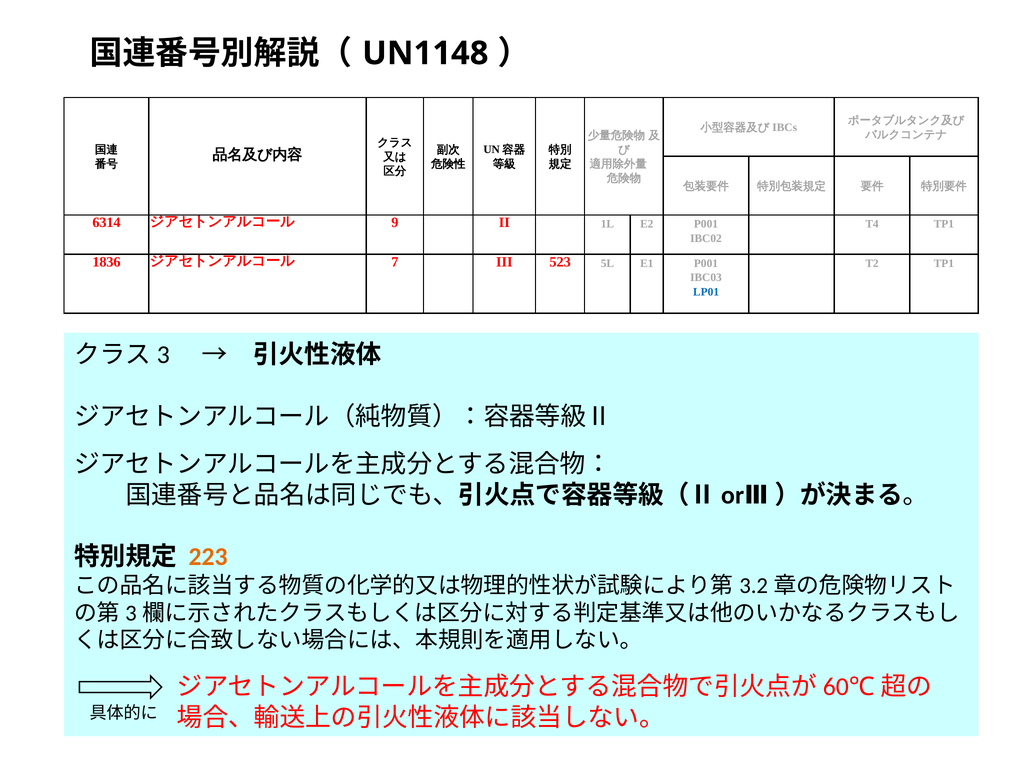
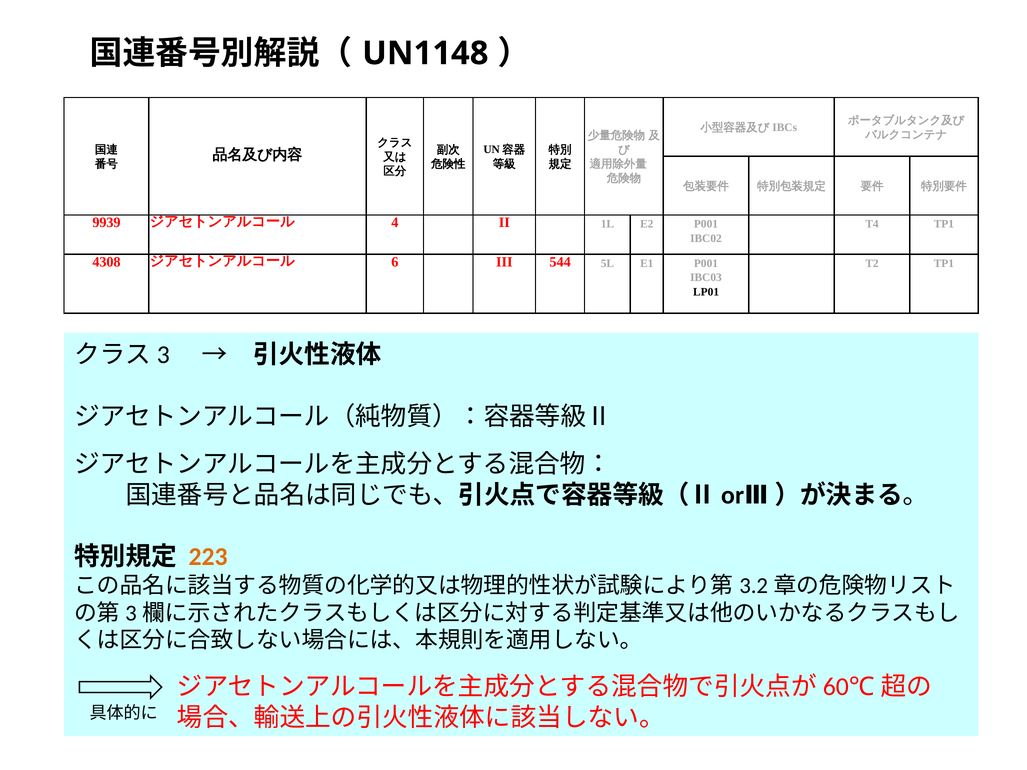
6314: 6314 -> 9939
9: 9 -> 4
1836: 1836 -> 4308
7: 7 -> 6
523: 523 -> 544
LP01 colour: blue -> black
